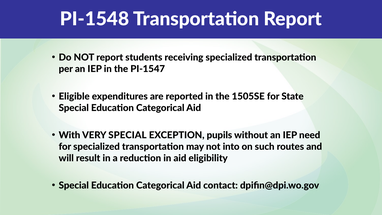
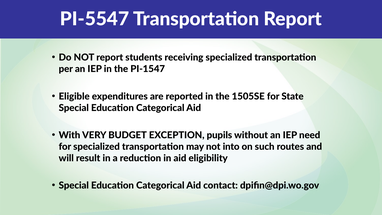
PI-1548: PI-1548 -> PI-5547
VERY SPECIAL: SPECIAL -> BUDGET
